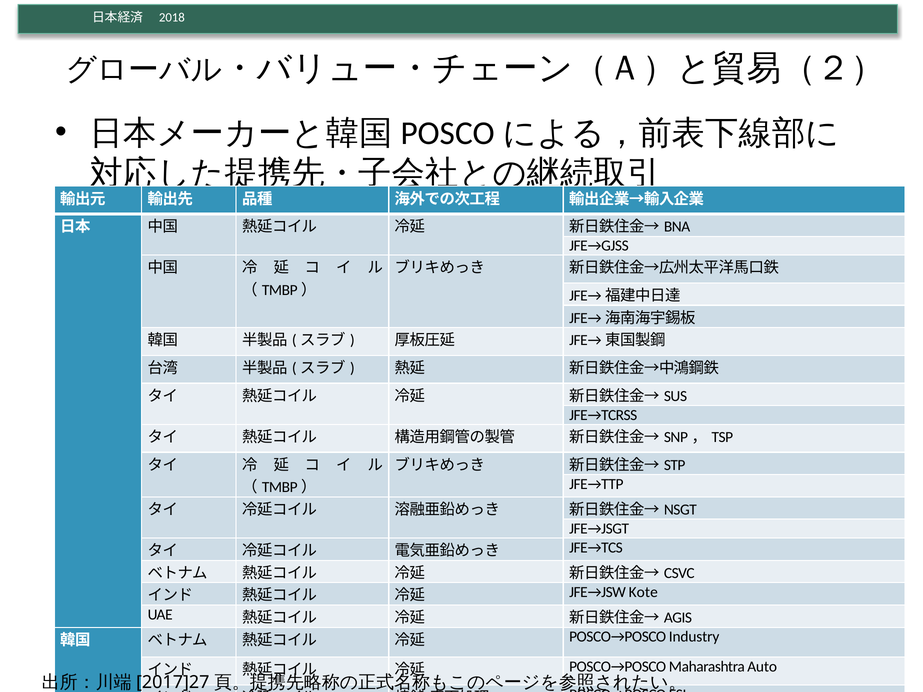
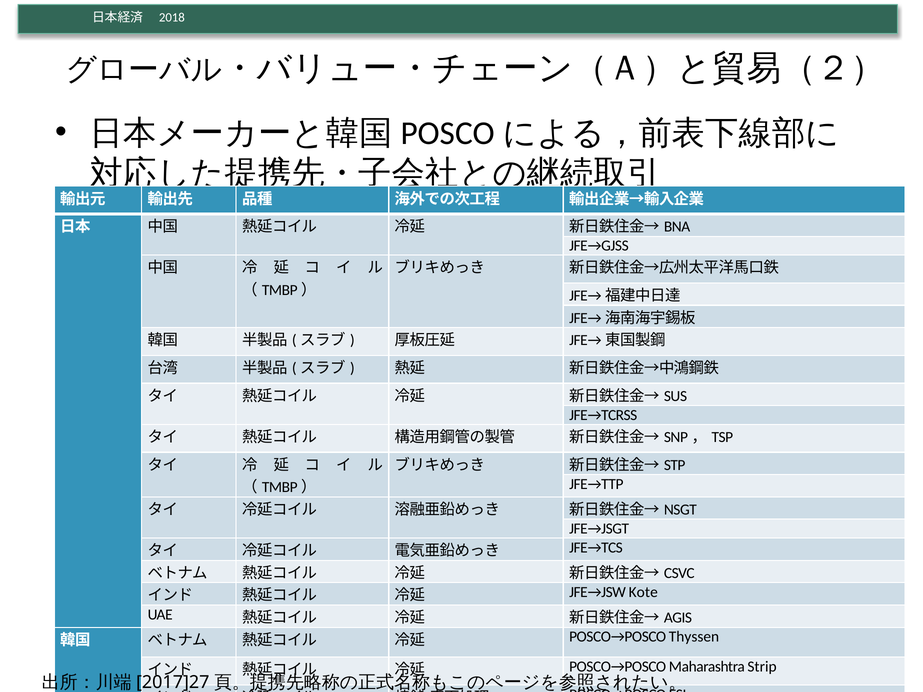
Industry: Industry -> Thyssen
Auto: Auto -> Strip
